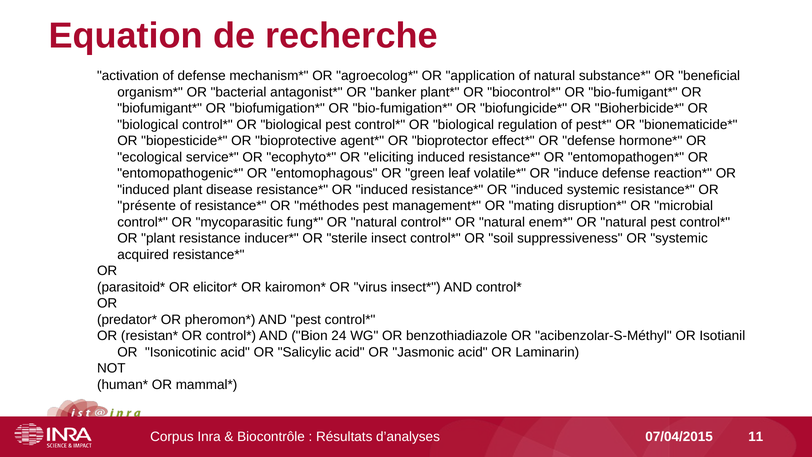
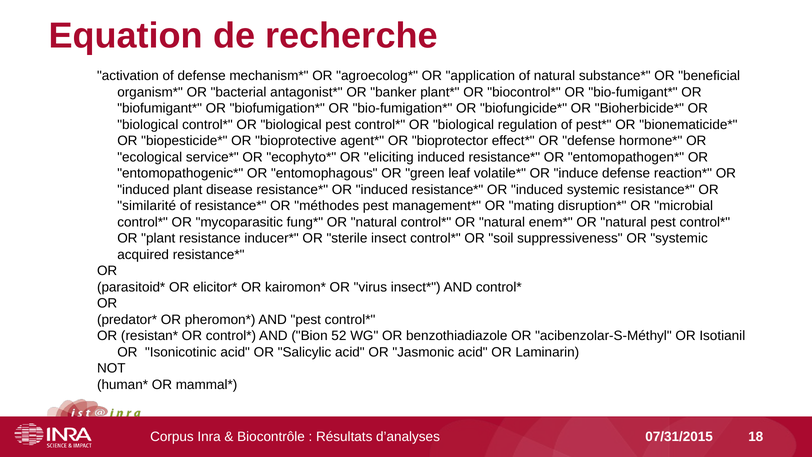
présente: présente -> similarité
24: 24 -> 52
07/04/2015: 07/04/2015 -> 07/31/2015
11: 11 -> 18
